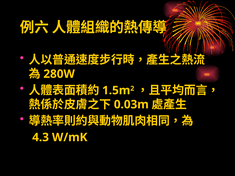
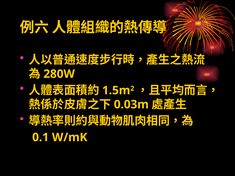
4.3: 4.3 -> 0.1
